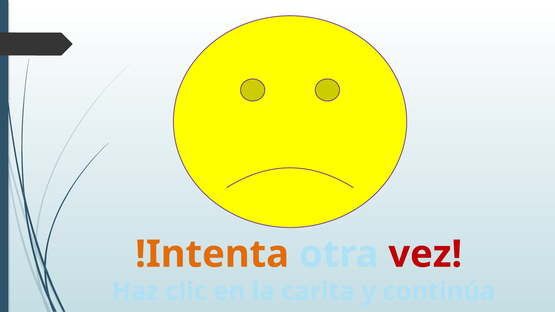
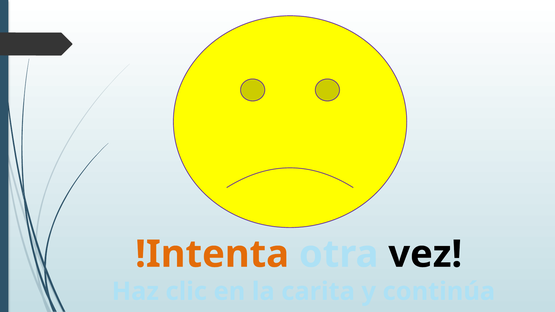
vez colour: red -> black
